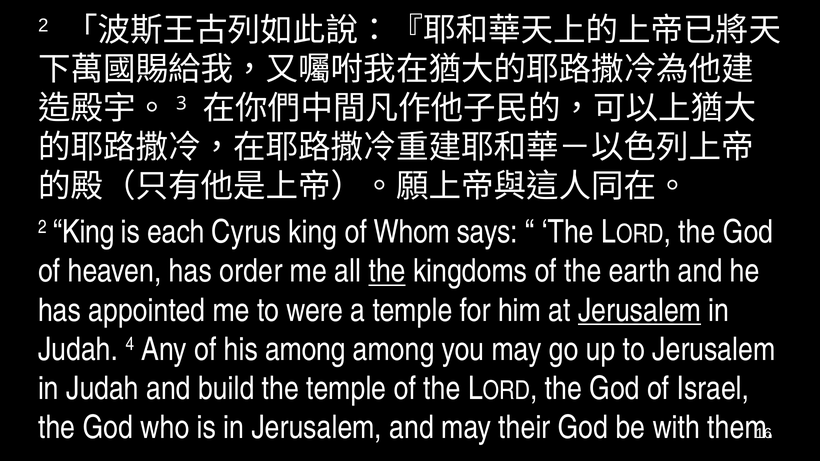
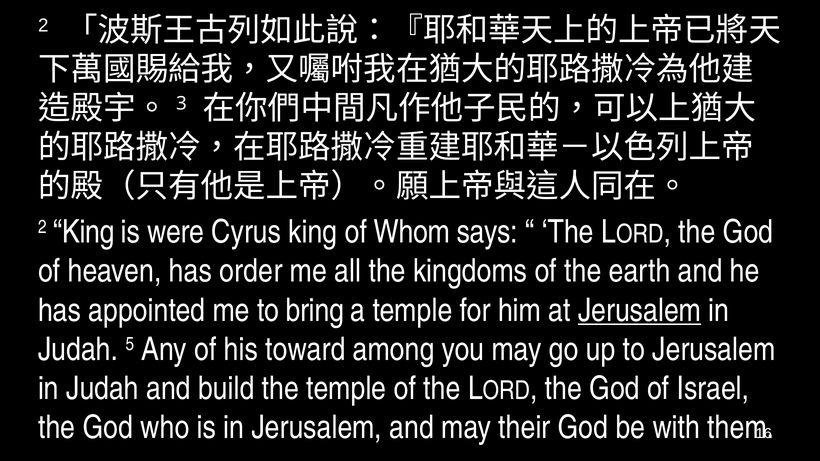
each: each -> were
the at (387, 271) underline: present -> none
were: were -> bring
4: 4 -> 5
his among: among -> toward
